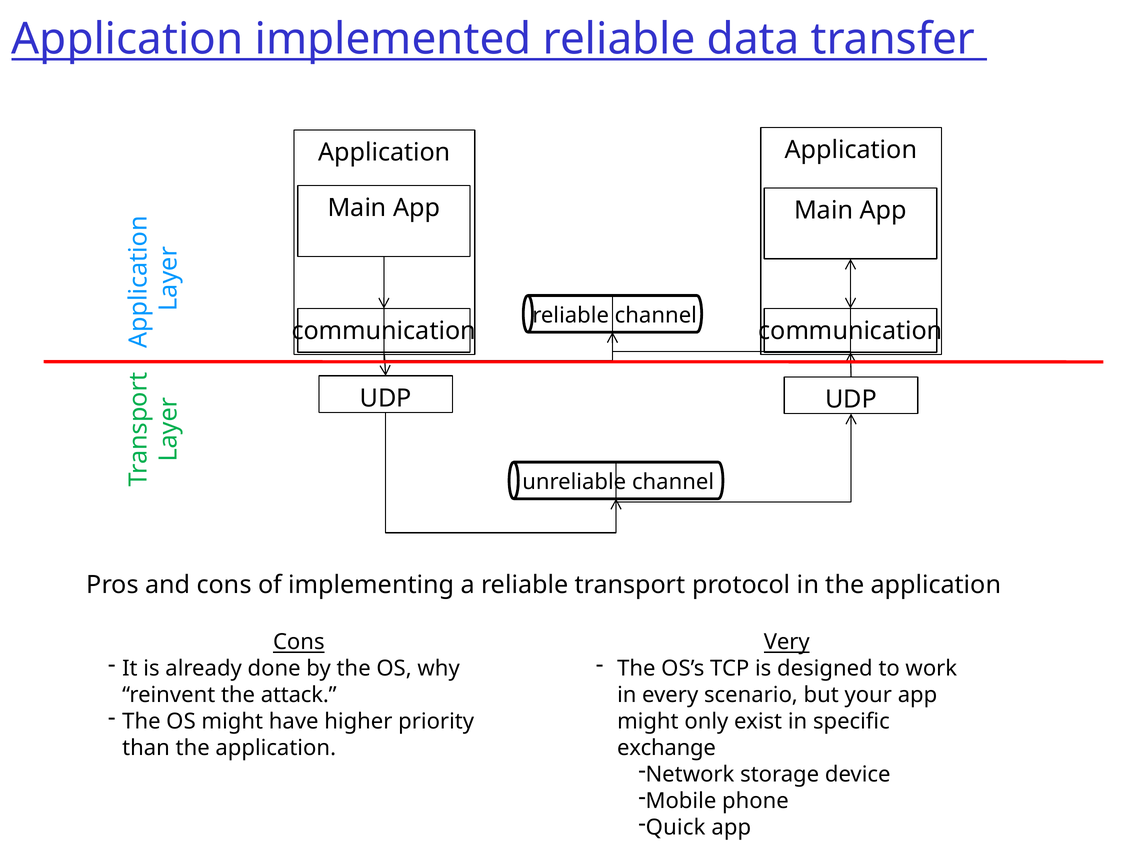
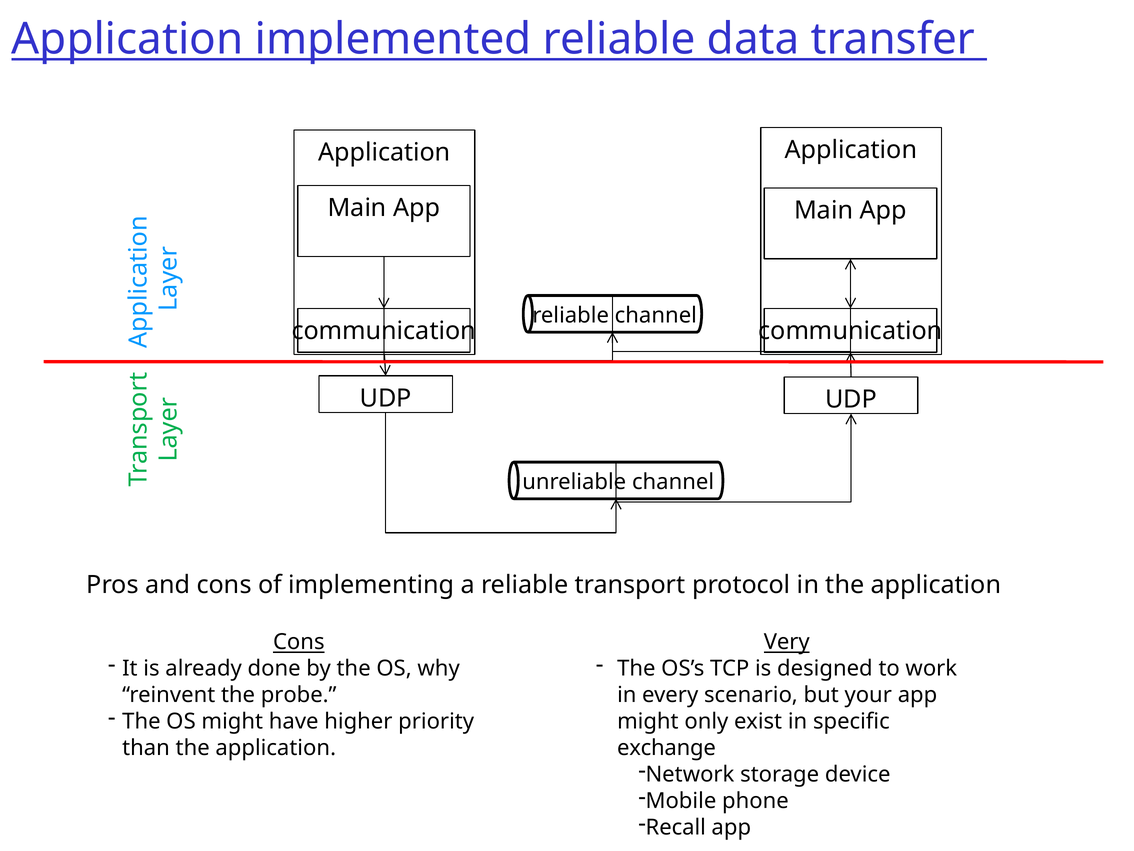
attack: attack -> probe
Quick: Quick -> Recall
